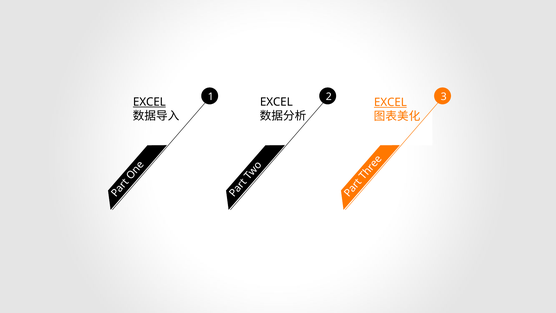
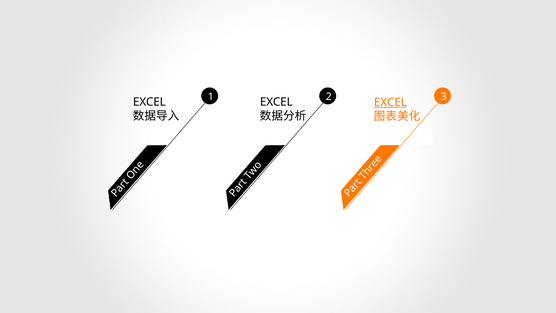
EXCEL at (149, 102) underline: present -> none
